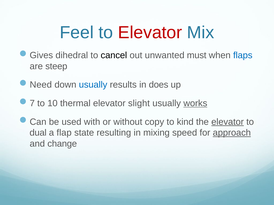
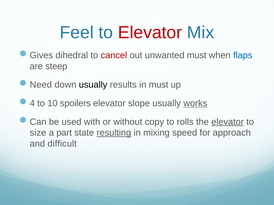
cancel colour: black -> red
usually at (93, 85) colour: blue -> black
in does: does -> must
7: 7 -> 4
thermal: thermal -> spoilers
slight: slight -> slope
kind: kind -> rolls
dual: dual -> size
flap: flap -> part
resulting underline: none -> present
approach underline: present -> none
change: change -> difficult
